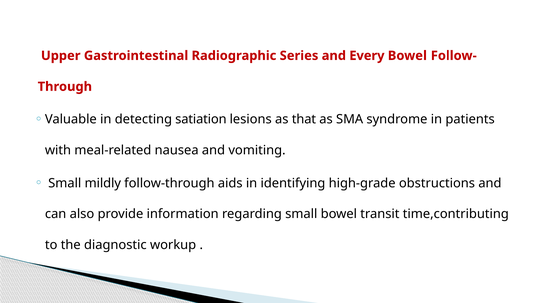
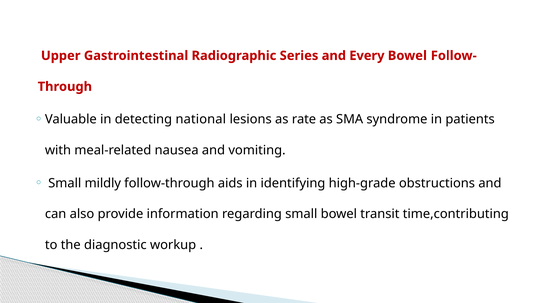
satiation: satiation -> national
that: that -> rate
